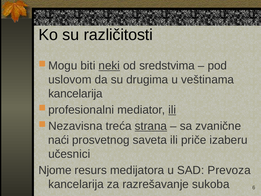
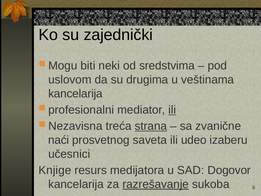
različitosti: različitosti -> zajednički
neki underline: present -> none
priče: priče -> udeo
Njome: Njome -> Knjige
Prevoza: Prevoza -> Dogovor
razrešavanje underline: none -> present
